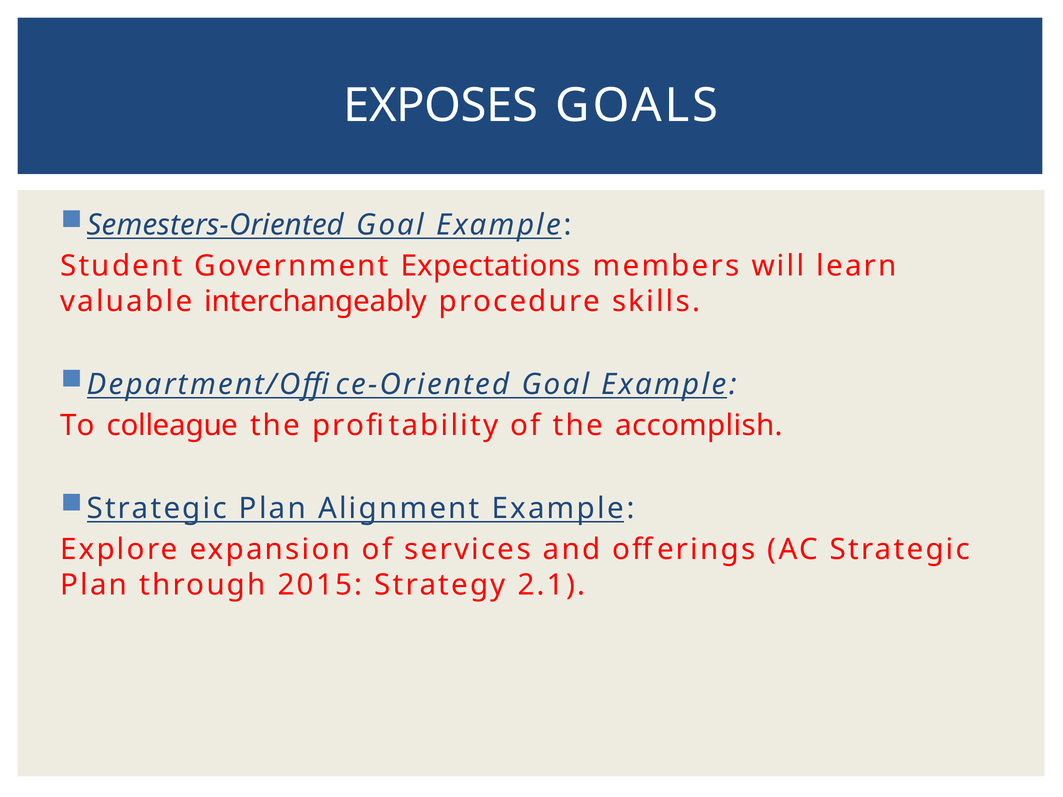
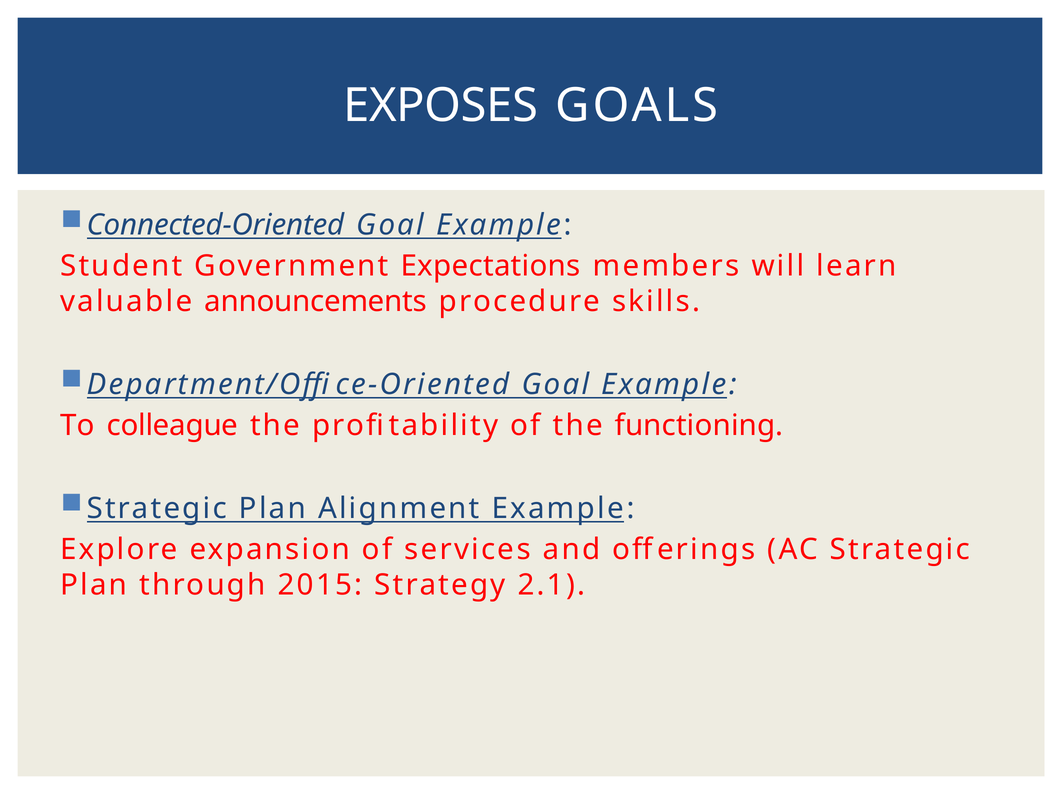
Semesters-Oriented: Semesters-Oriented -> Connected-Oriented
interchangeably: interchangeably -> announcements
accomplish: accomplish -> functioning
